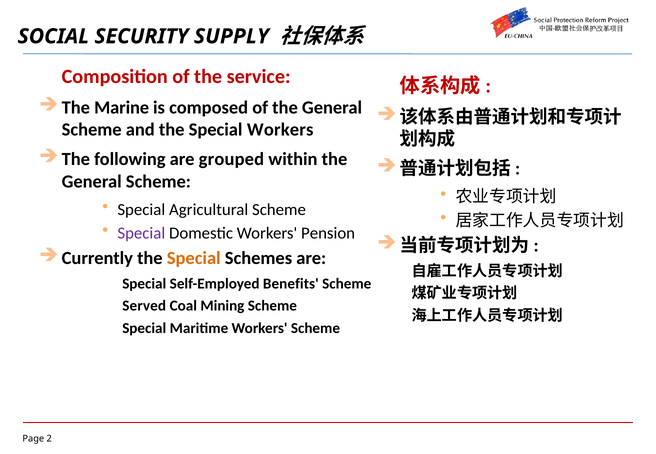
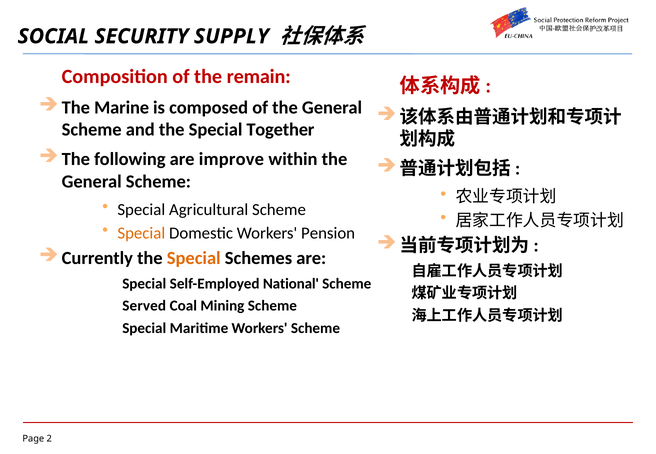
service: service -> remain
Special Workers: Workers -> Together
grouped: grouped -> improve
Special at (141, 233) colour: purple -> orange
Benefits: Benefits -> National
